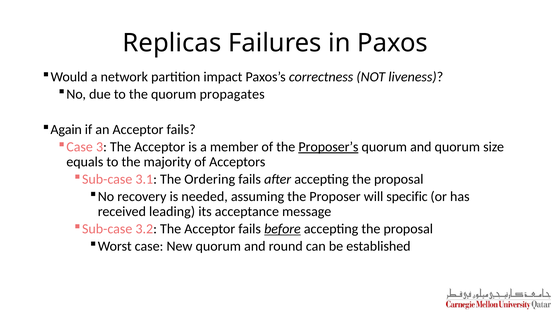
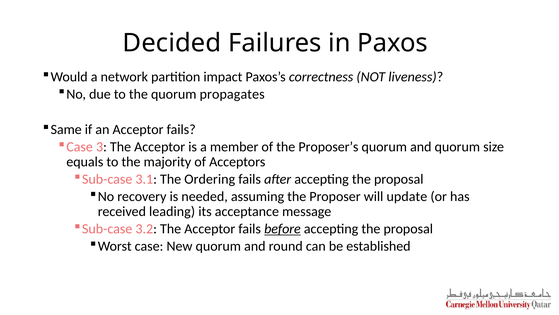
Replicas: Replicas -> Decided
Again: Again -> Same
Proposer’s underline: present -> none
specific: specific -> update
